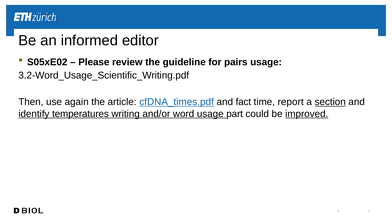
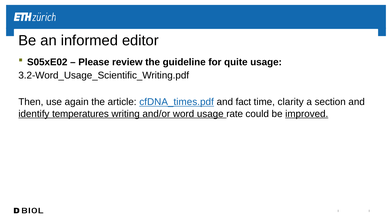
pairs: pairs -> quite
report: report -> clarity
section underline: present -> none
part: part -> rate
